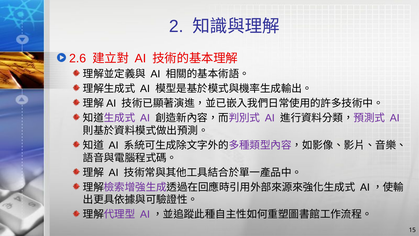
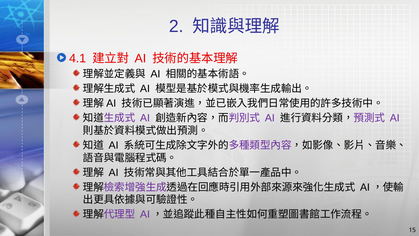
2.6: 2.6 -> 4.1
